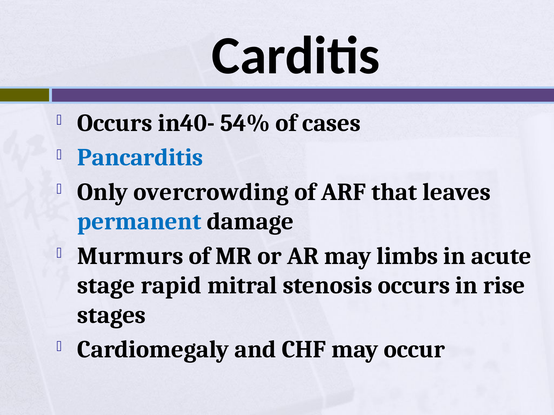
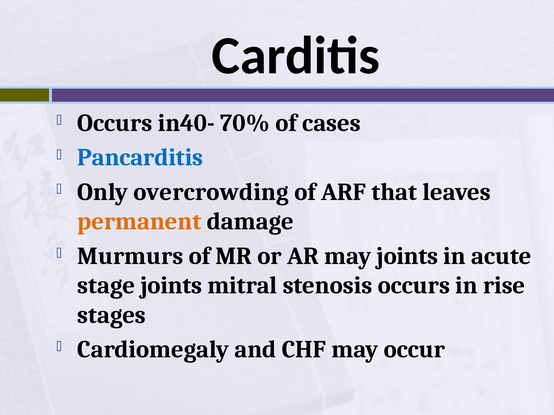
54%: 54% -> 70%
permanent colour: blue -> orange
may limbs: limbs -> joints
stage rapid: rapid -> joints
